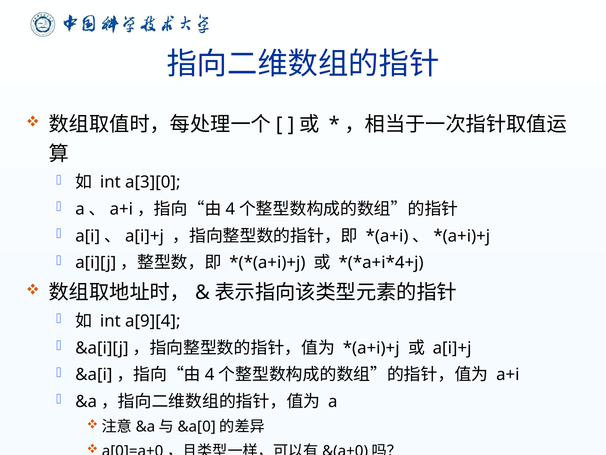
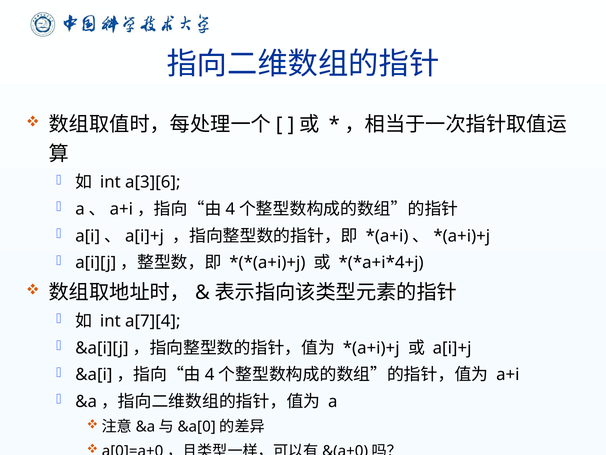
a[3][0: a[3][0 -> a[3][6
a[9][4: a[9][4 -> a[7][4
